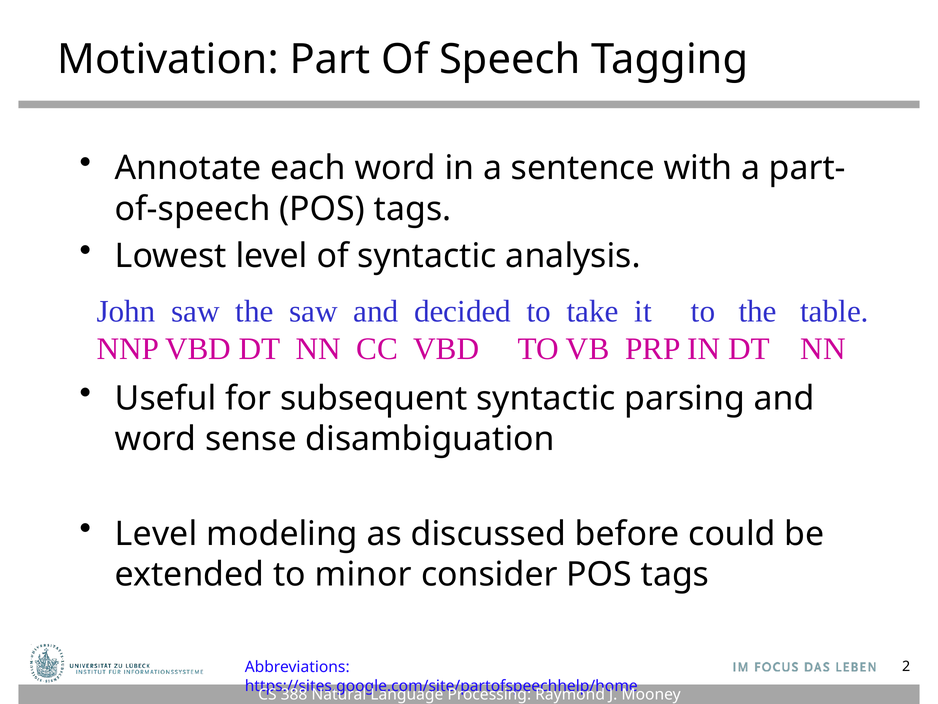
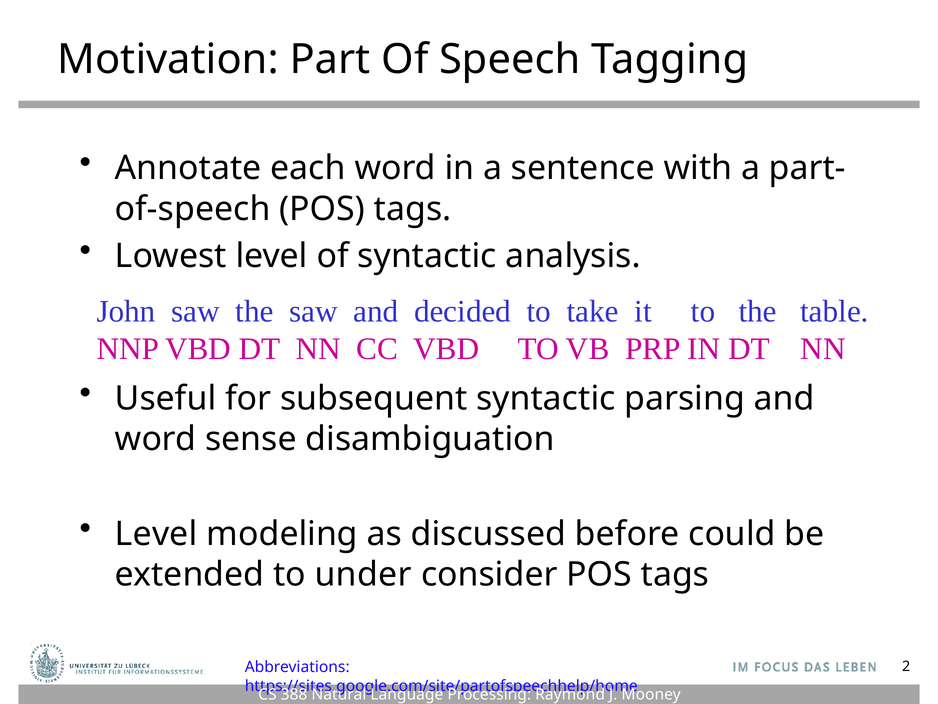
minor: minor -> under
